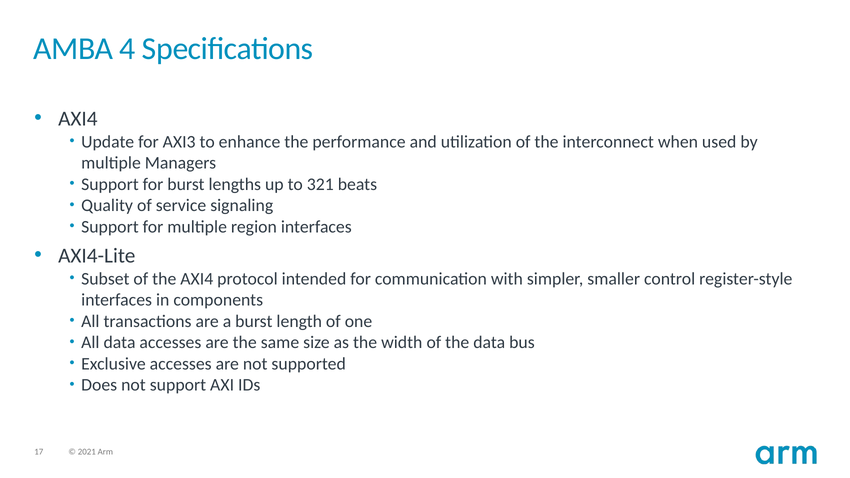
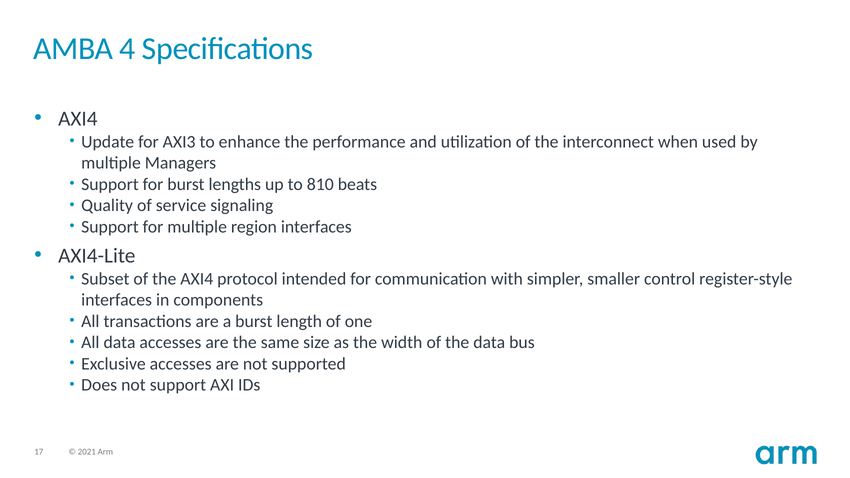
321: 321 -> 810
